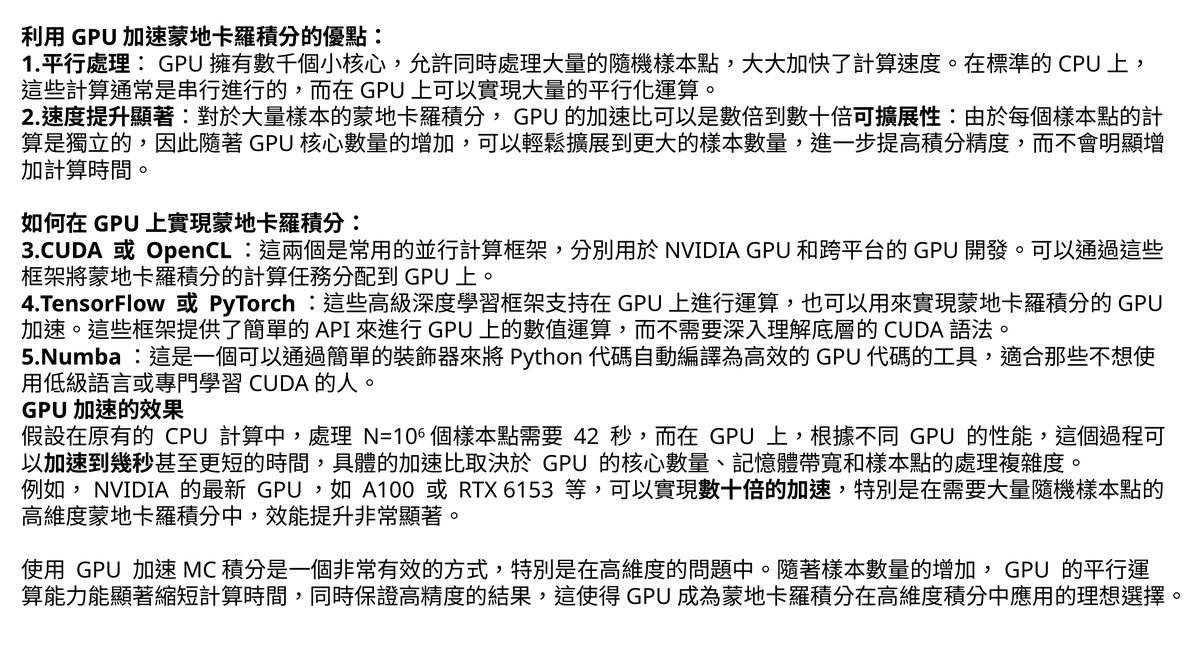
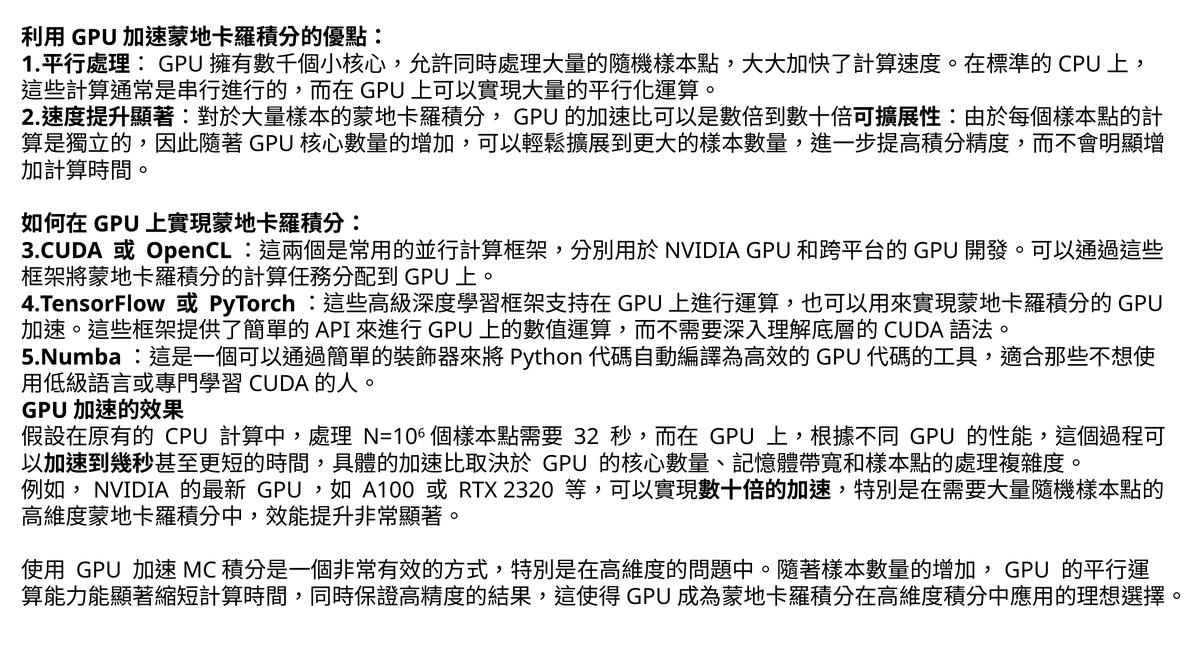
42: 42 -> 32
6153: 6153 -> 2320
